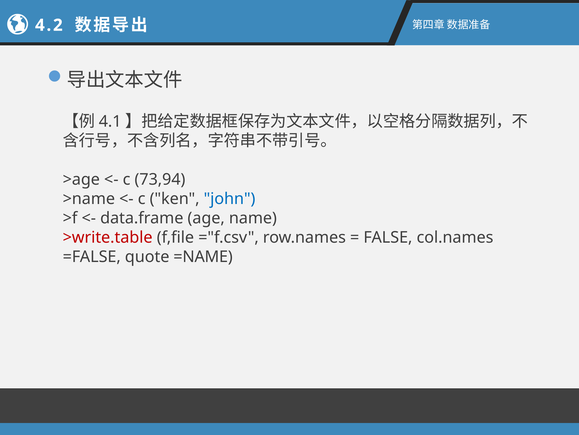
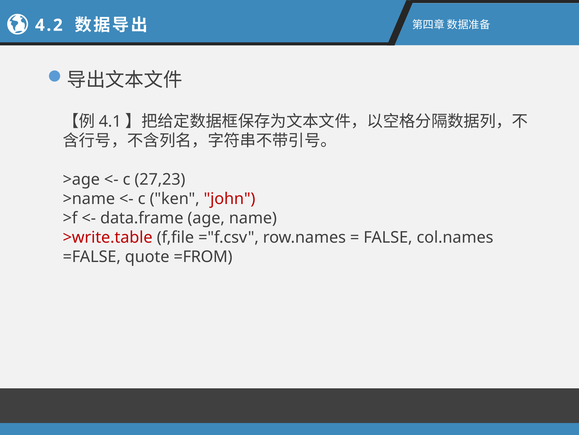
73,94: 73,94 -> 27,23
john colour: blue -> red
=NAME: =NAME -> =FROM
